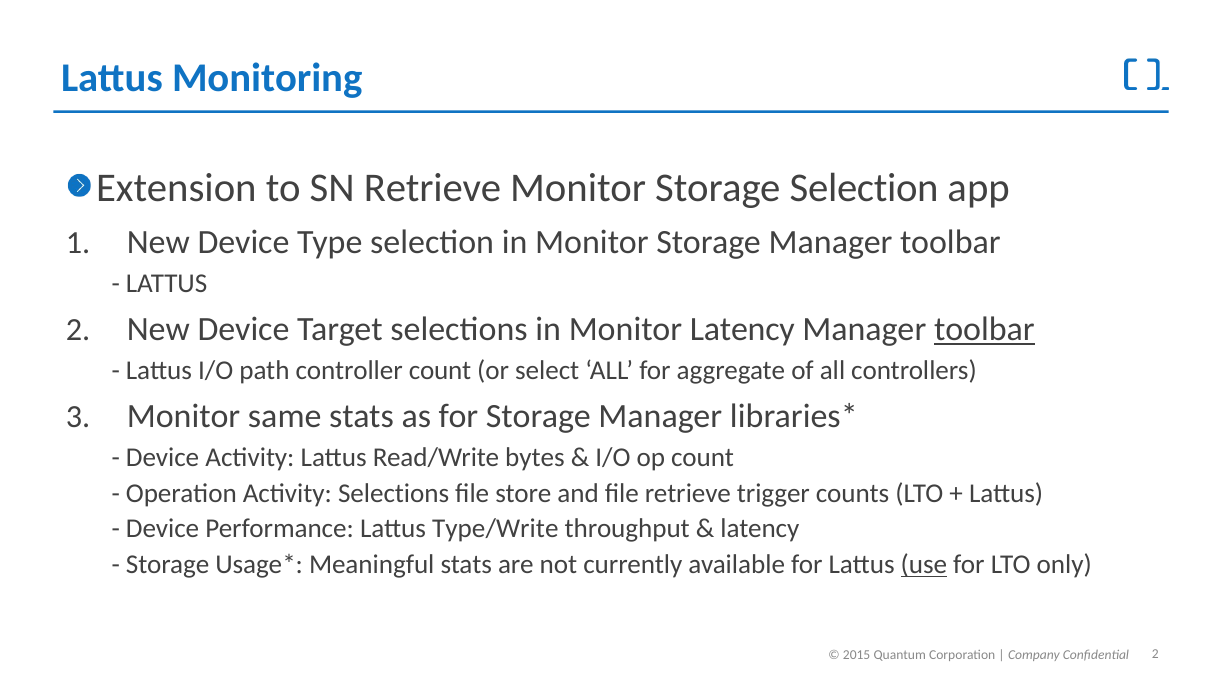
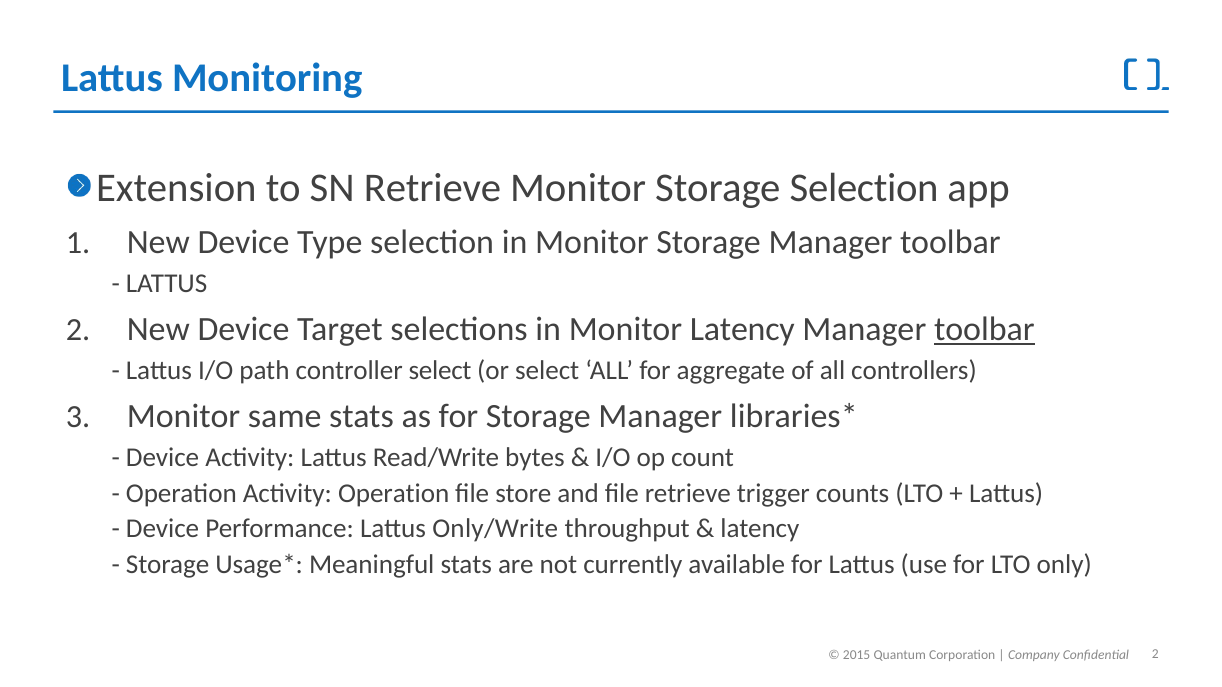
controller count: count -> select
Activity Selections: Selections -> Operation
Type/Write: Type/Write -> Only/Write
use underline: present -> none
